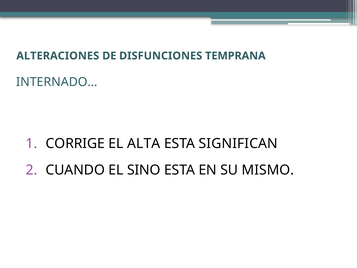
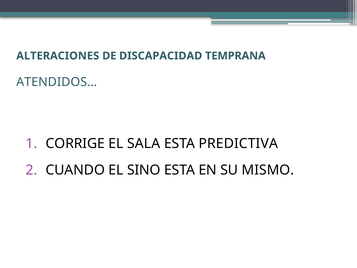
DISFUNCIONES: DISFUNCIONES -> DISCAPACIDAD
INTERNADO…: INTERNADO… -> ATENDIDOS…
ALTA: ALTA -> SALA
SIGNIFICAN: SIGNIFICAN -> PREDICTIVA
